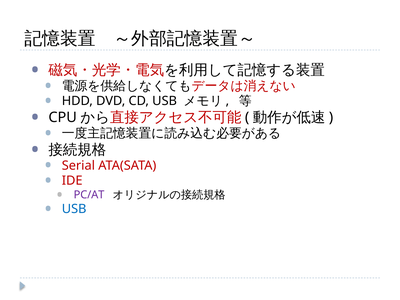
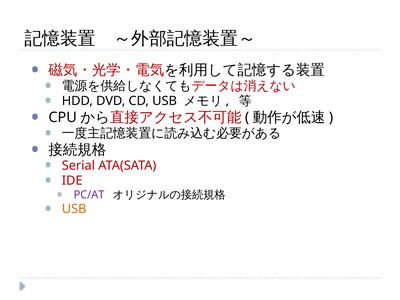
USB at (74, 209) colour: blue -> orange
